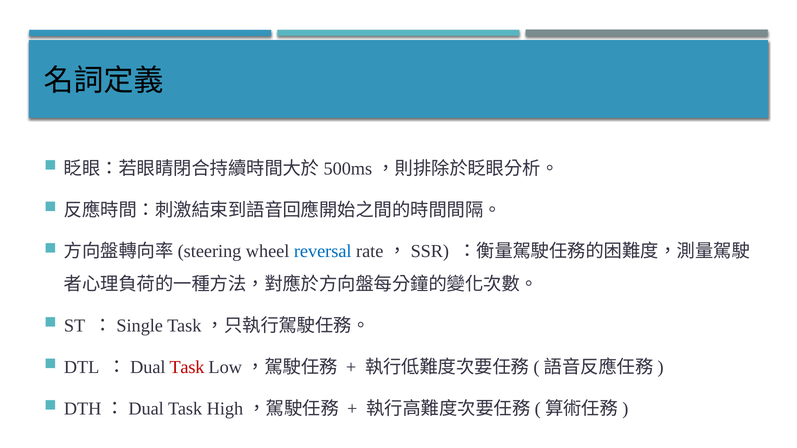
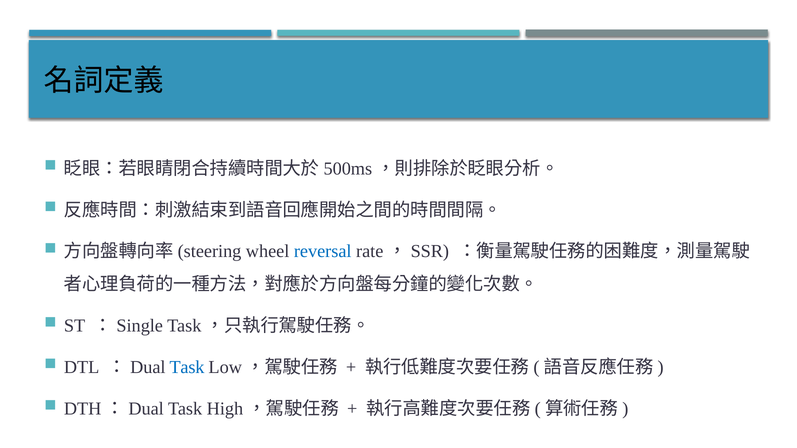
Task at (187, 367) colour: red -> blue
